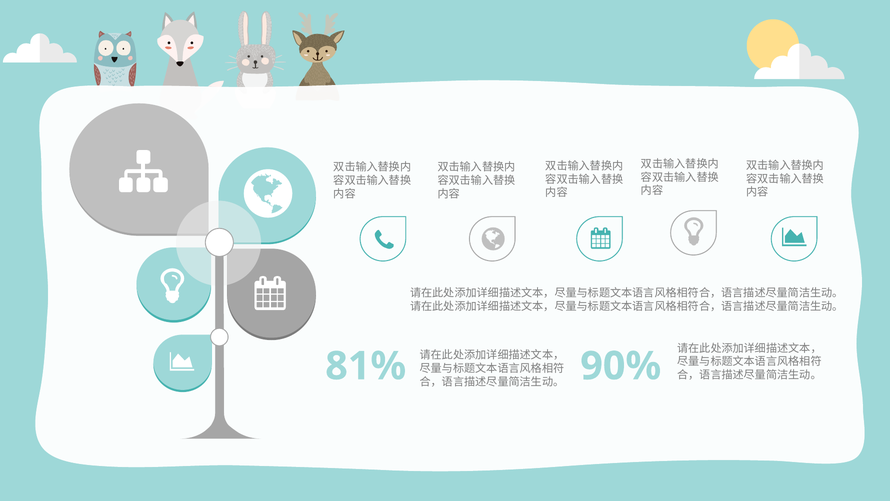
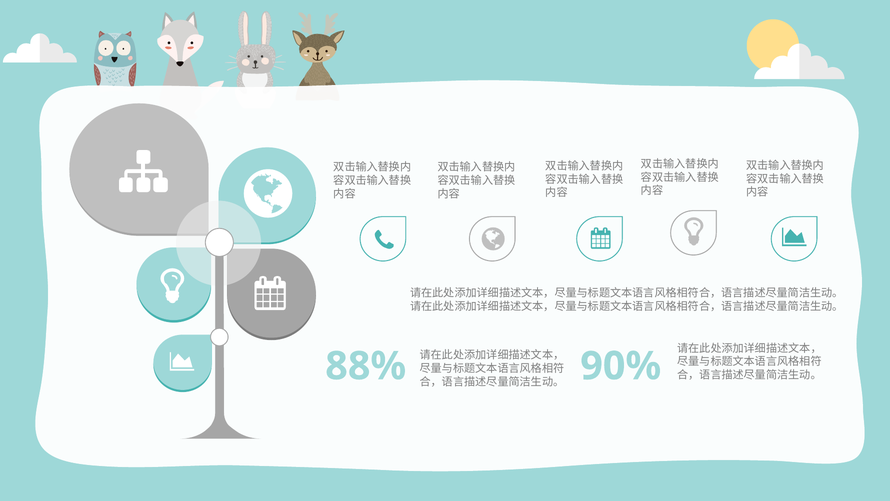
81%: 81% -> 88%
